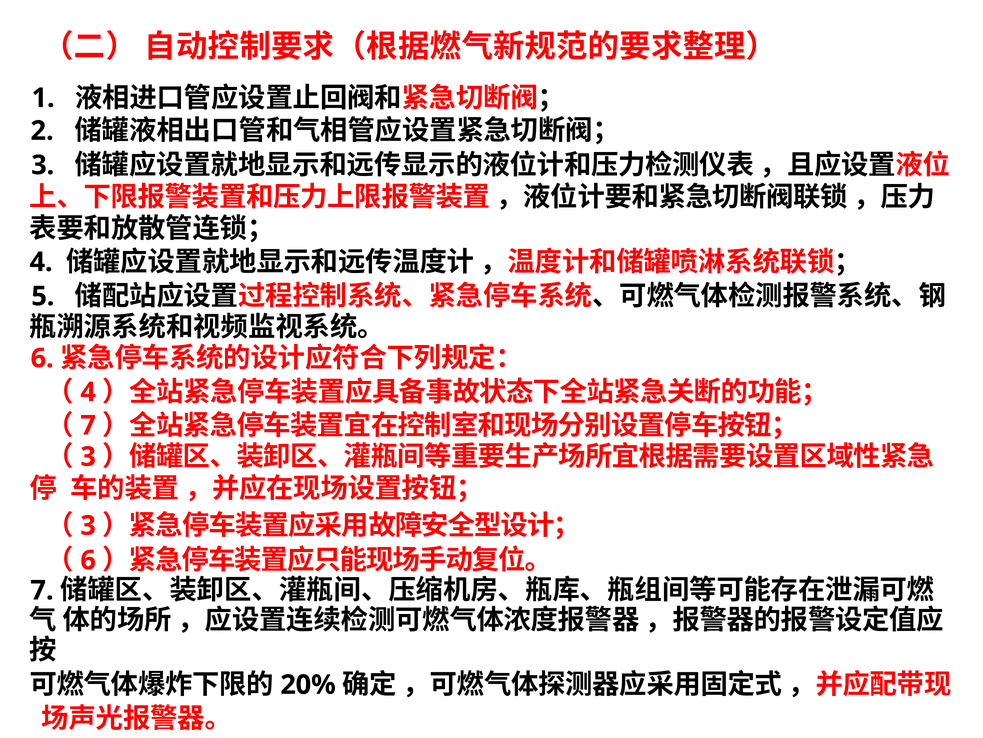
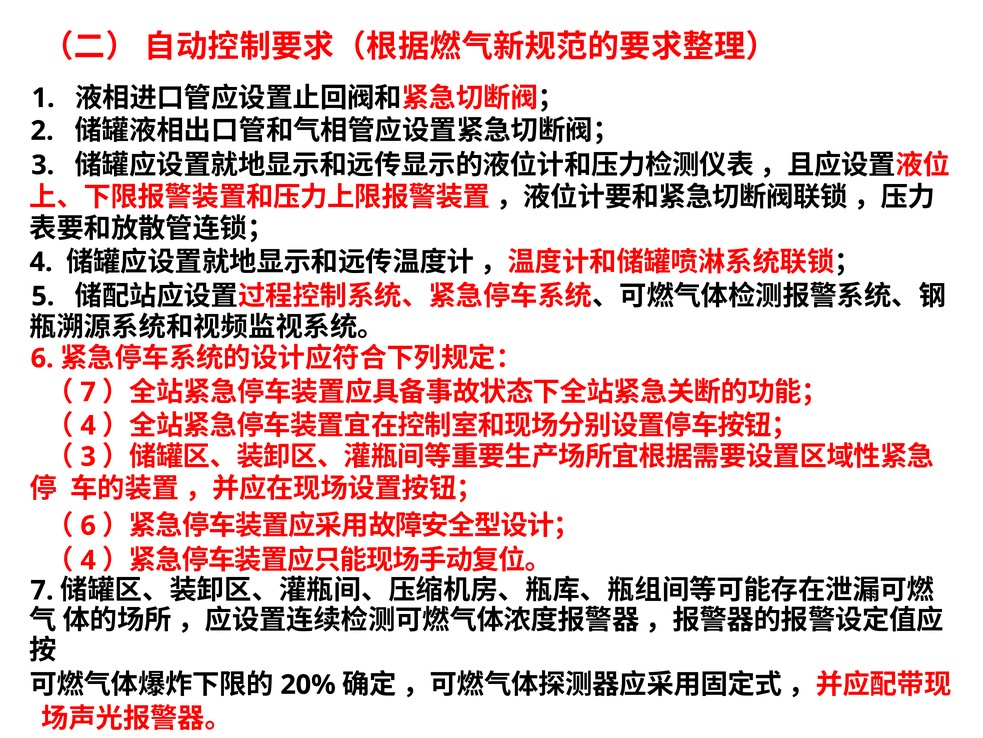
4 at (88, 392): 4 -> 7
7 at (88, 425): 7 -> 4
3 at (88, 525): 3 -> 6
6 at (88, 560): 6 -> 4
